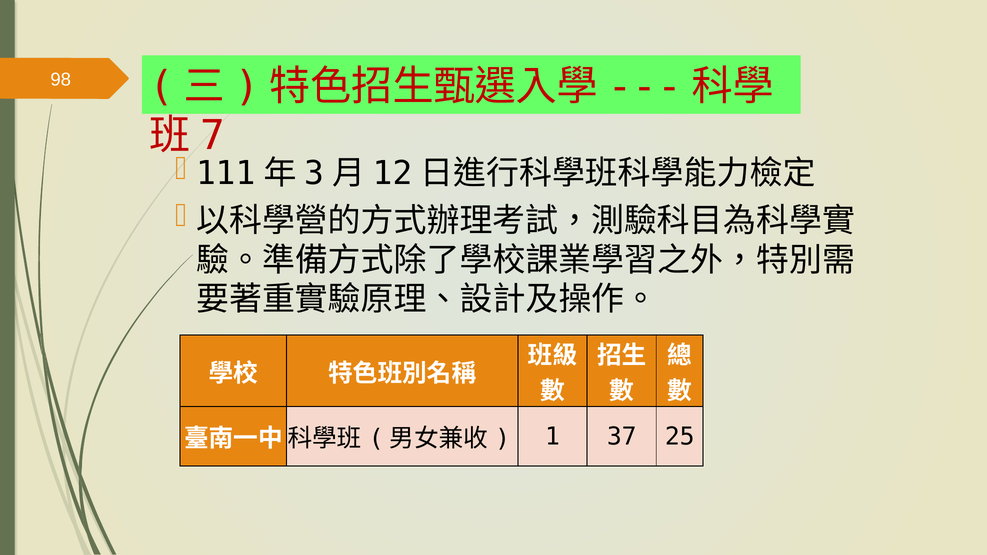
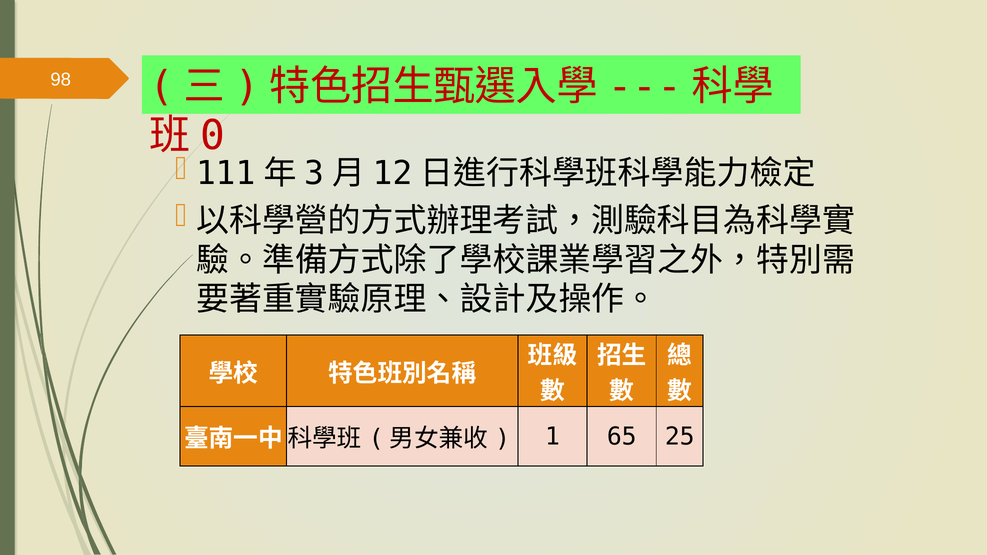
7: 7 -> 0
37: 37 -> 65
